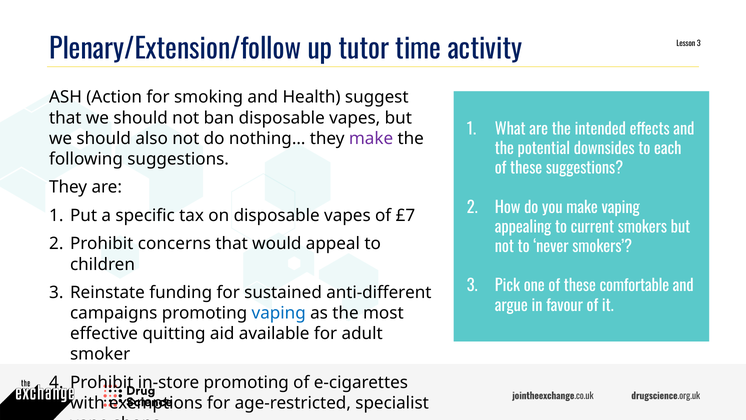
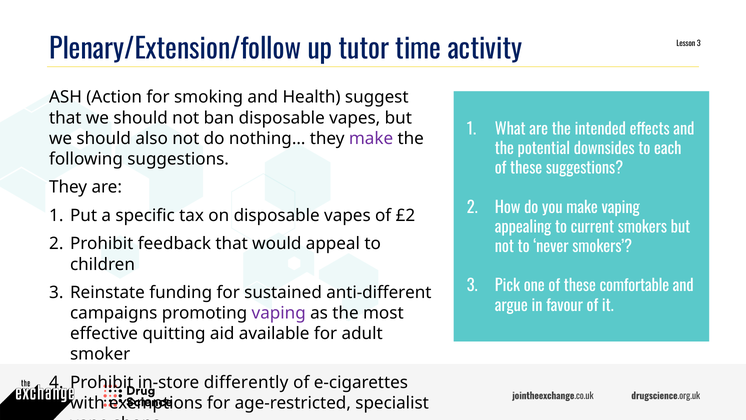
£7: £7 -> £2
concerns: concerns -> feedback
vaping at (279, 313) colour: blue -> purple
in-store promoting: promoting -> differently
